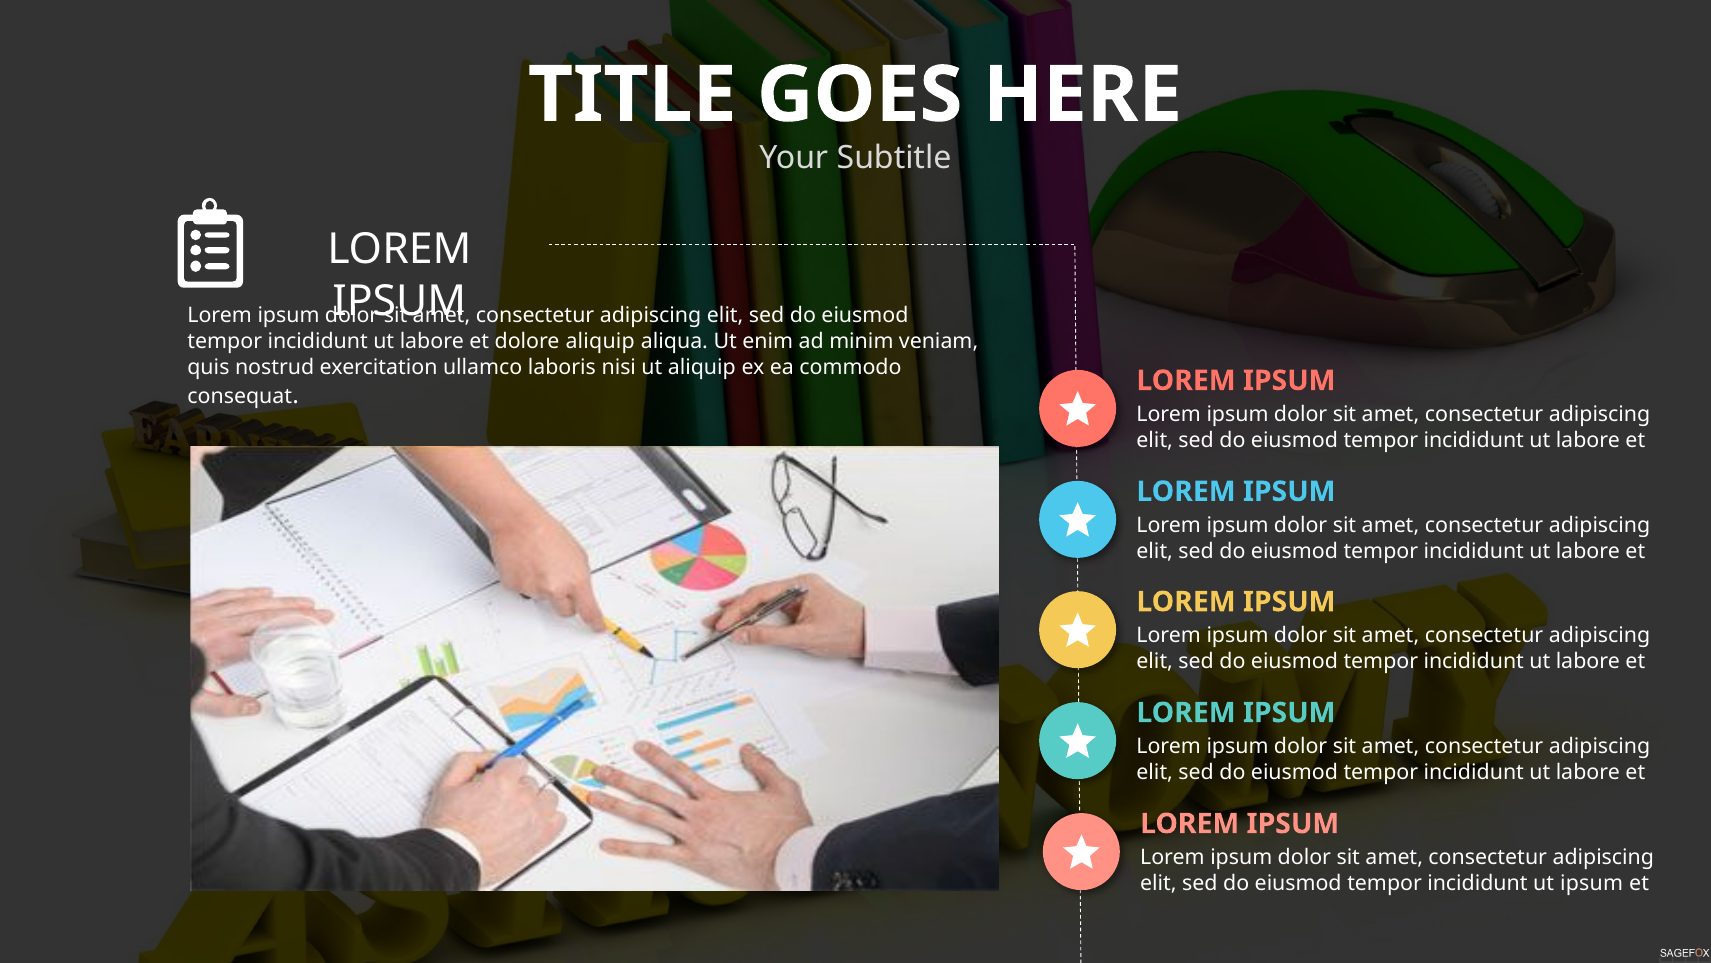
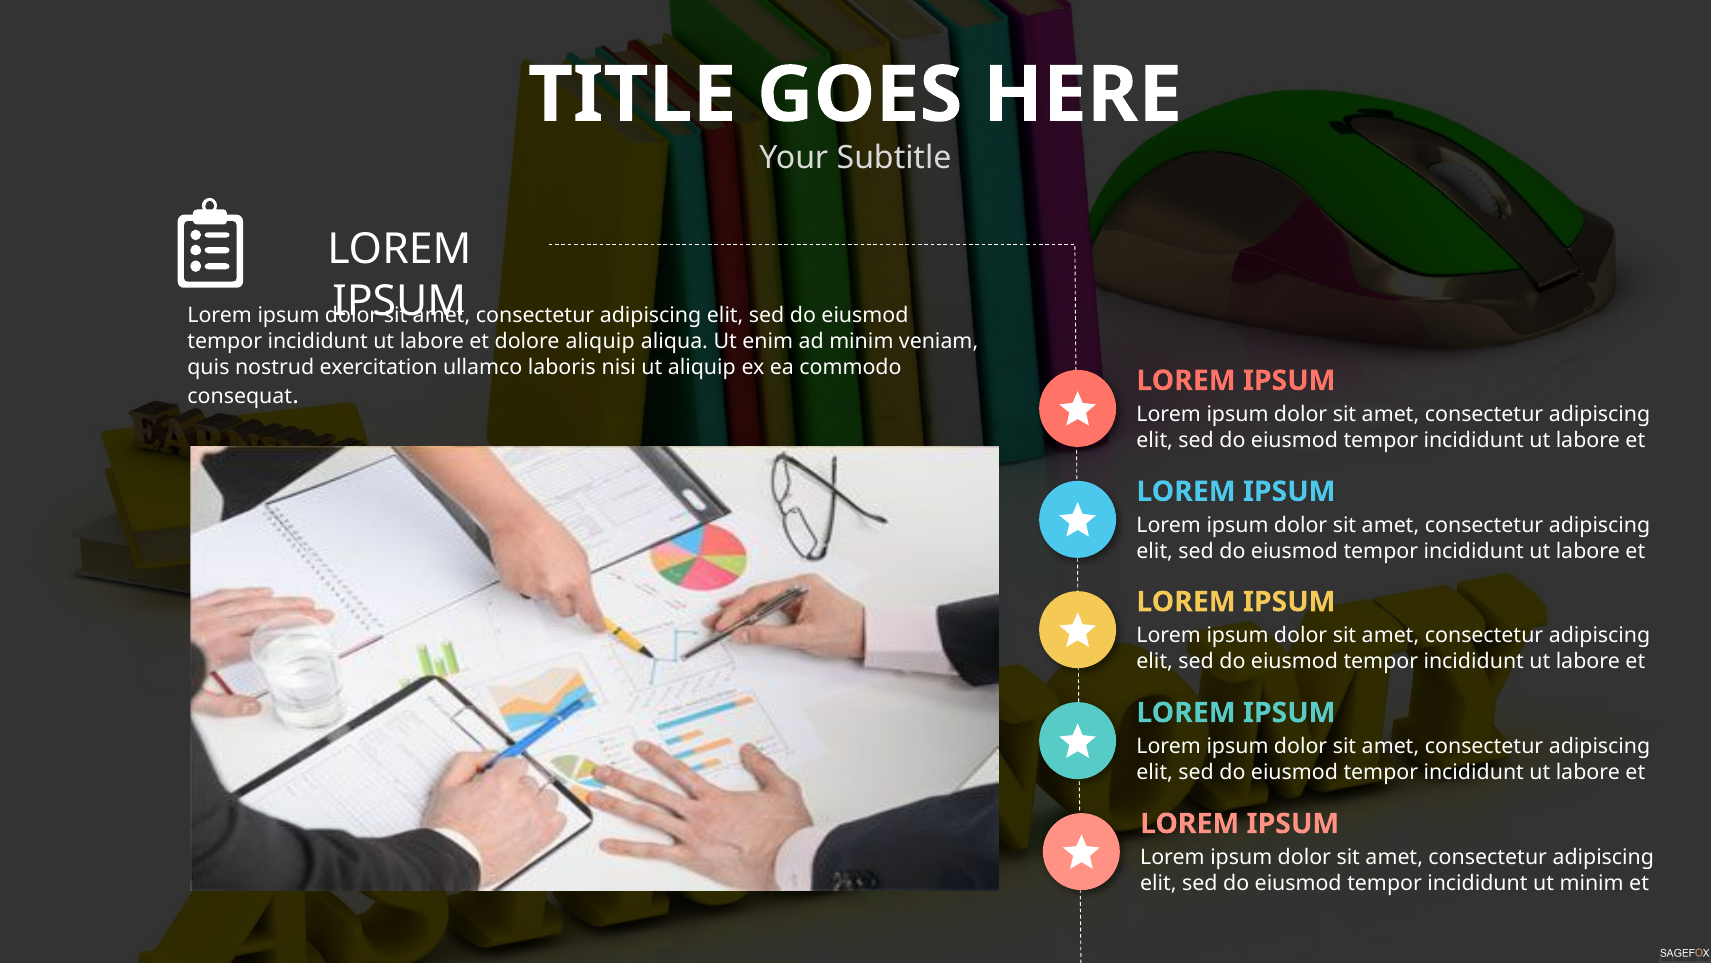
ut ipsum: ipsum -> minim
